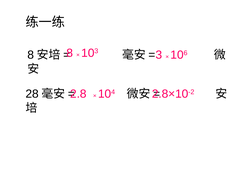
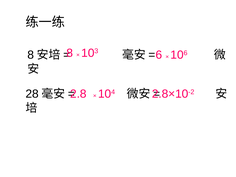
3: 3 -> 6
